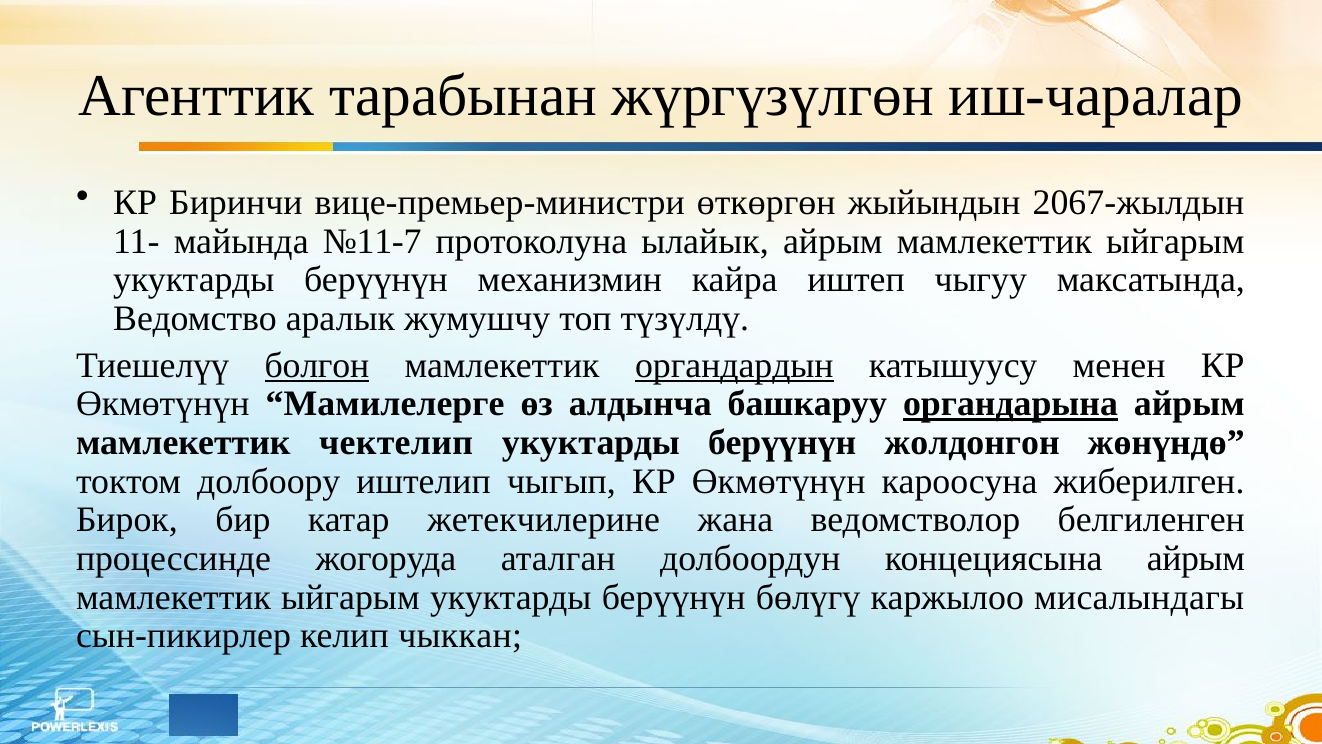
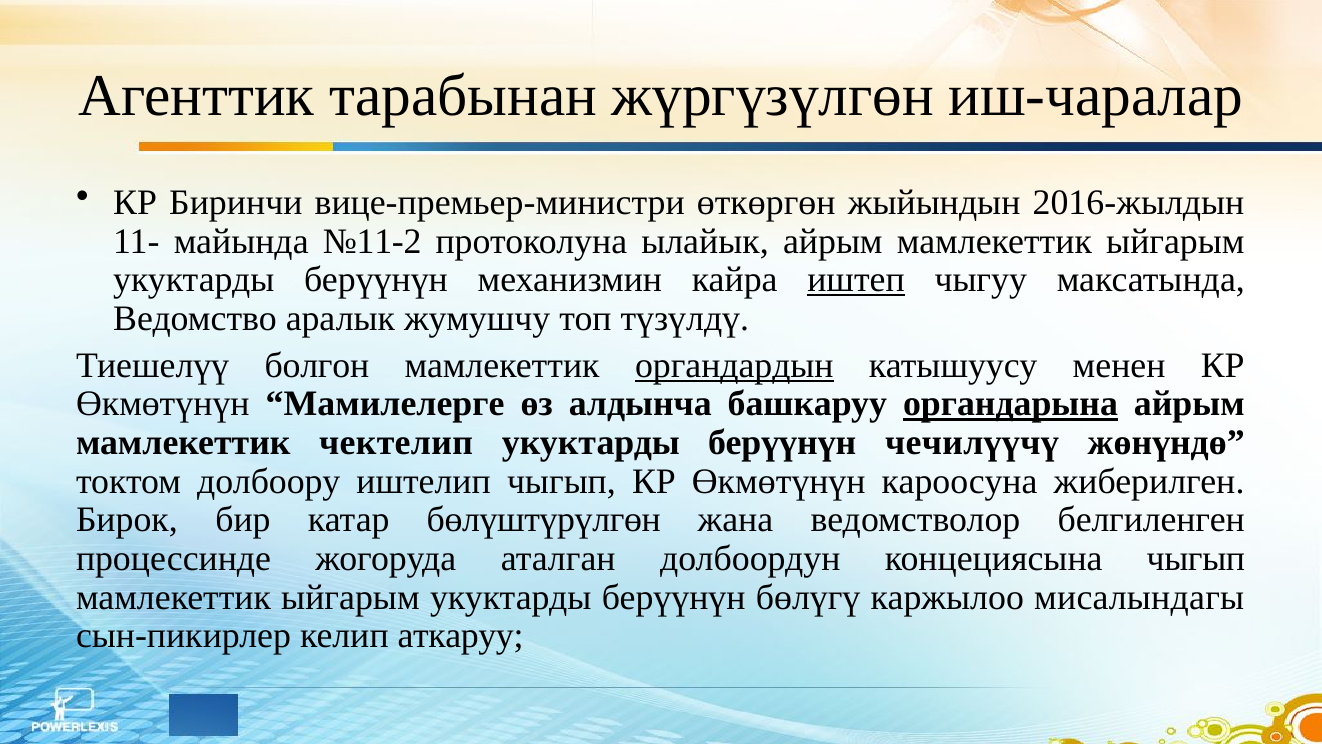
2067-жылдын: 2067-жылдын -> 2016-жылдын
№11-7: №11-7 -> №11-2
иштеп underline: none -> present
болгон underline: present -> none
жолдонгон: жолдонгон -> чечилүүчү
жетекчилерине: жетекчилерине -> бөлүштүрүлгөн
концециясына айрым: айрым -> чыгып
чыккан: чыккан -> аткаруу
